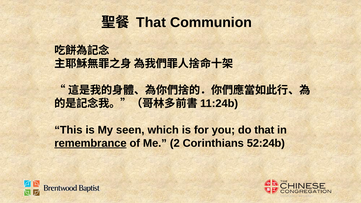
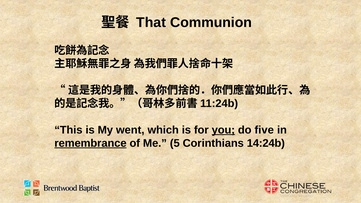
seen: seen -> went
you underline: none -> present
do that: that -> five
2: 2 -> 5
52:24b: 52:24b -> 14:24b
